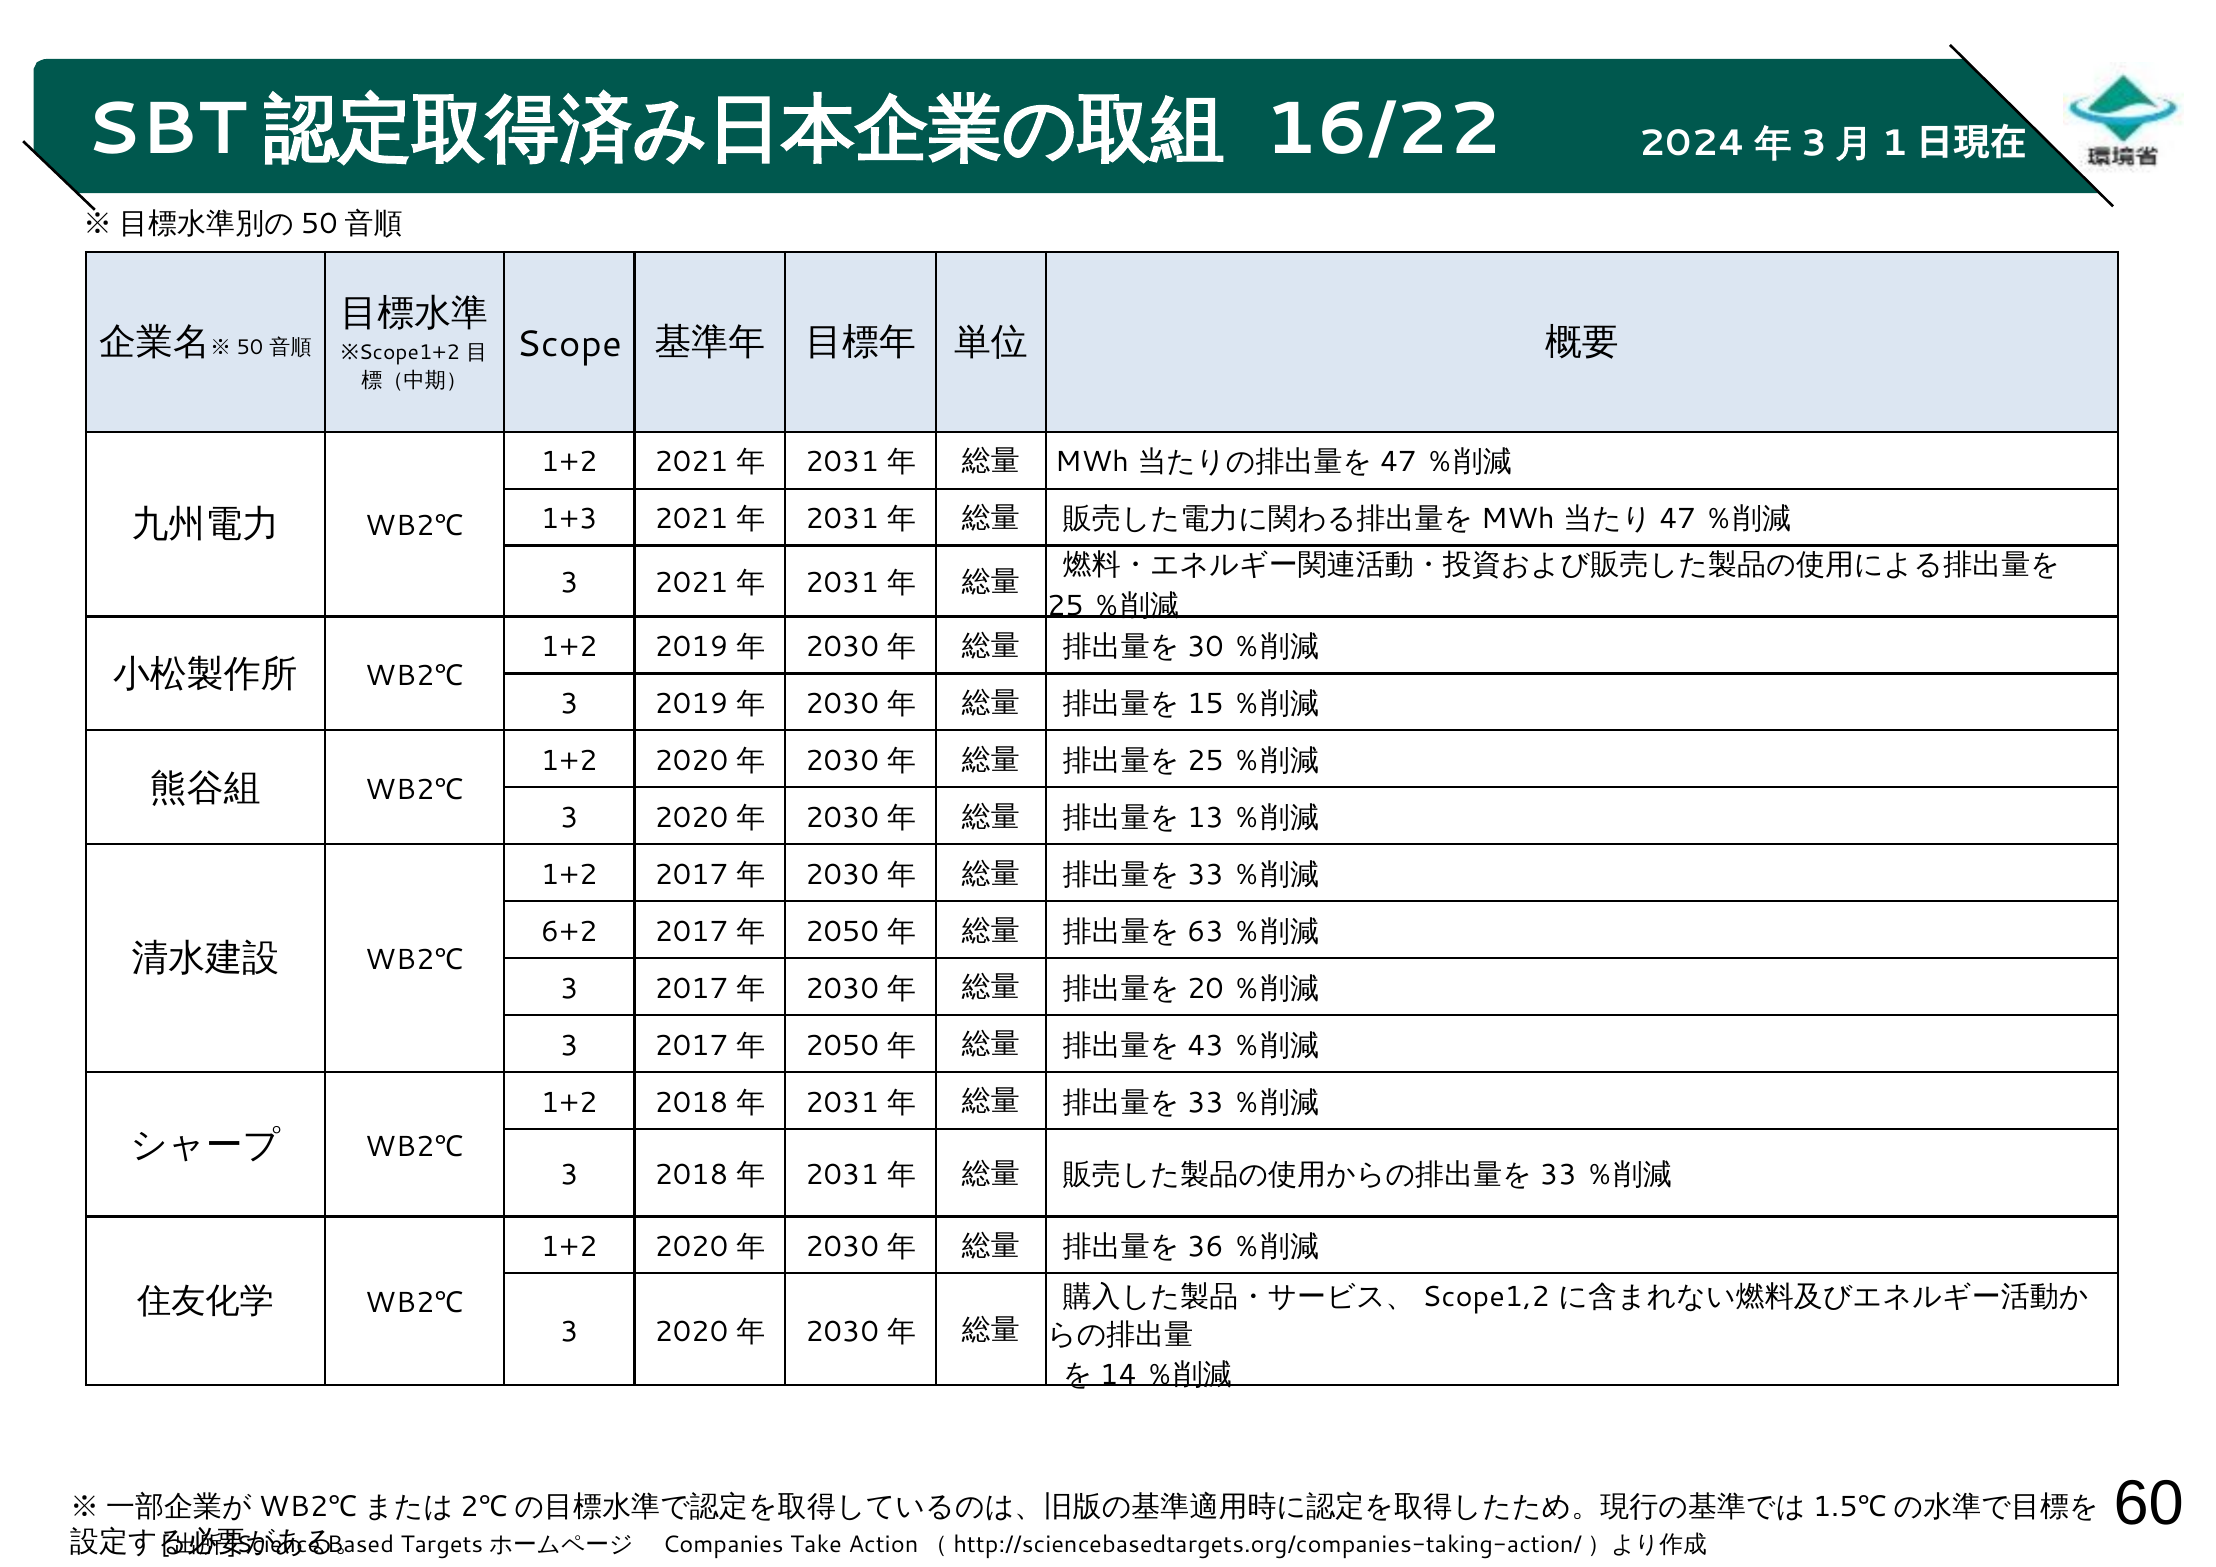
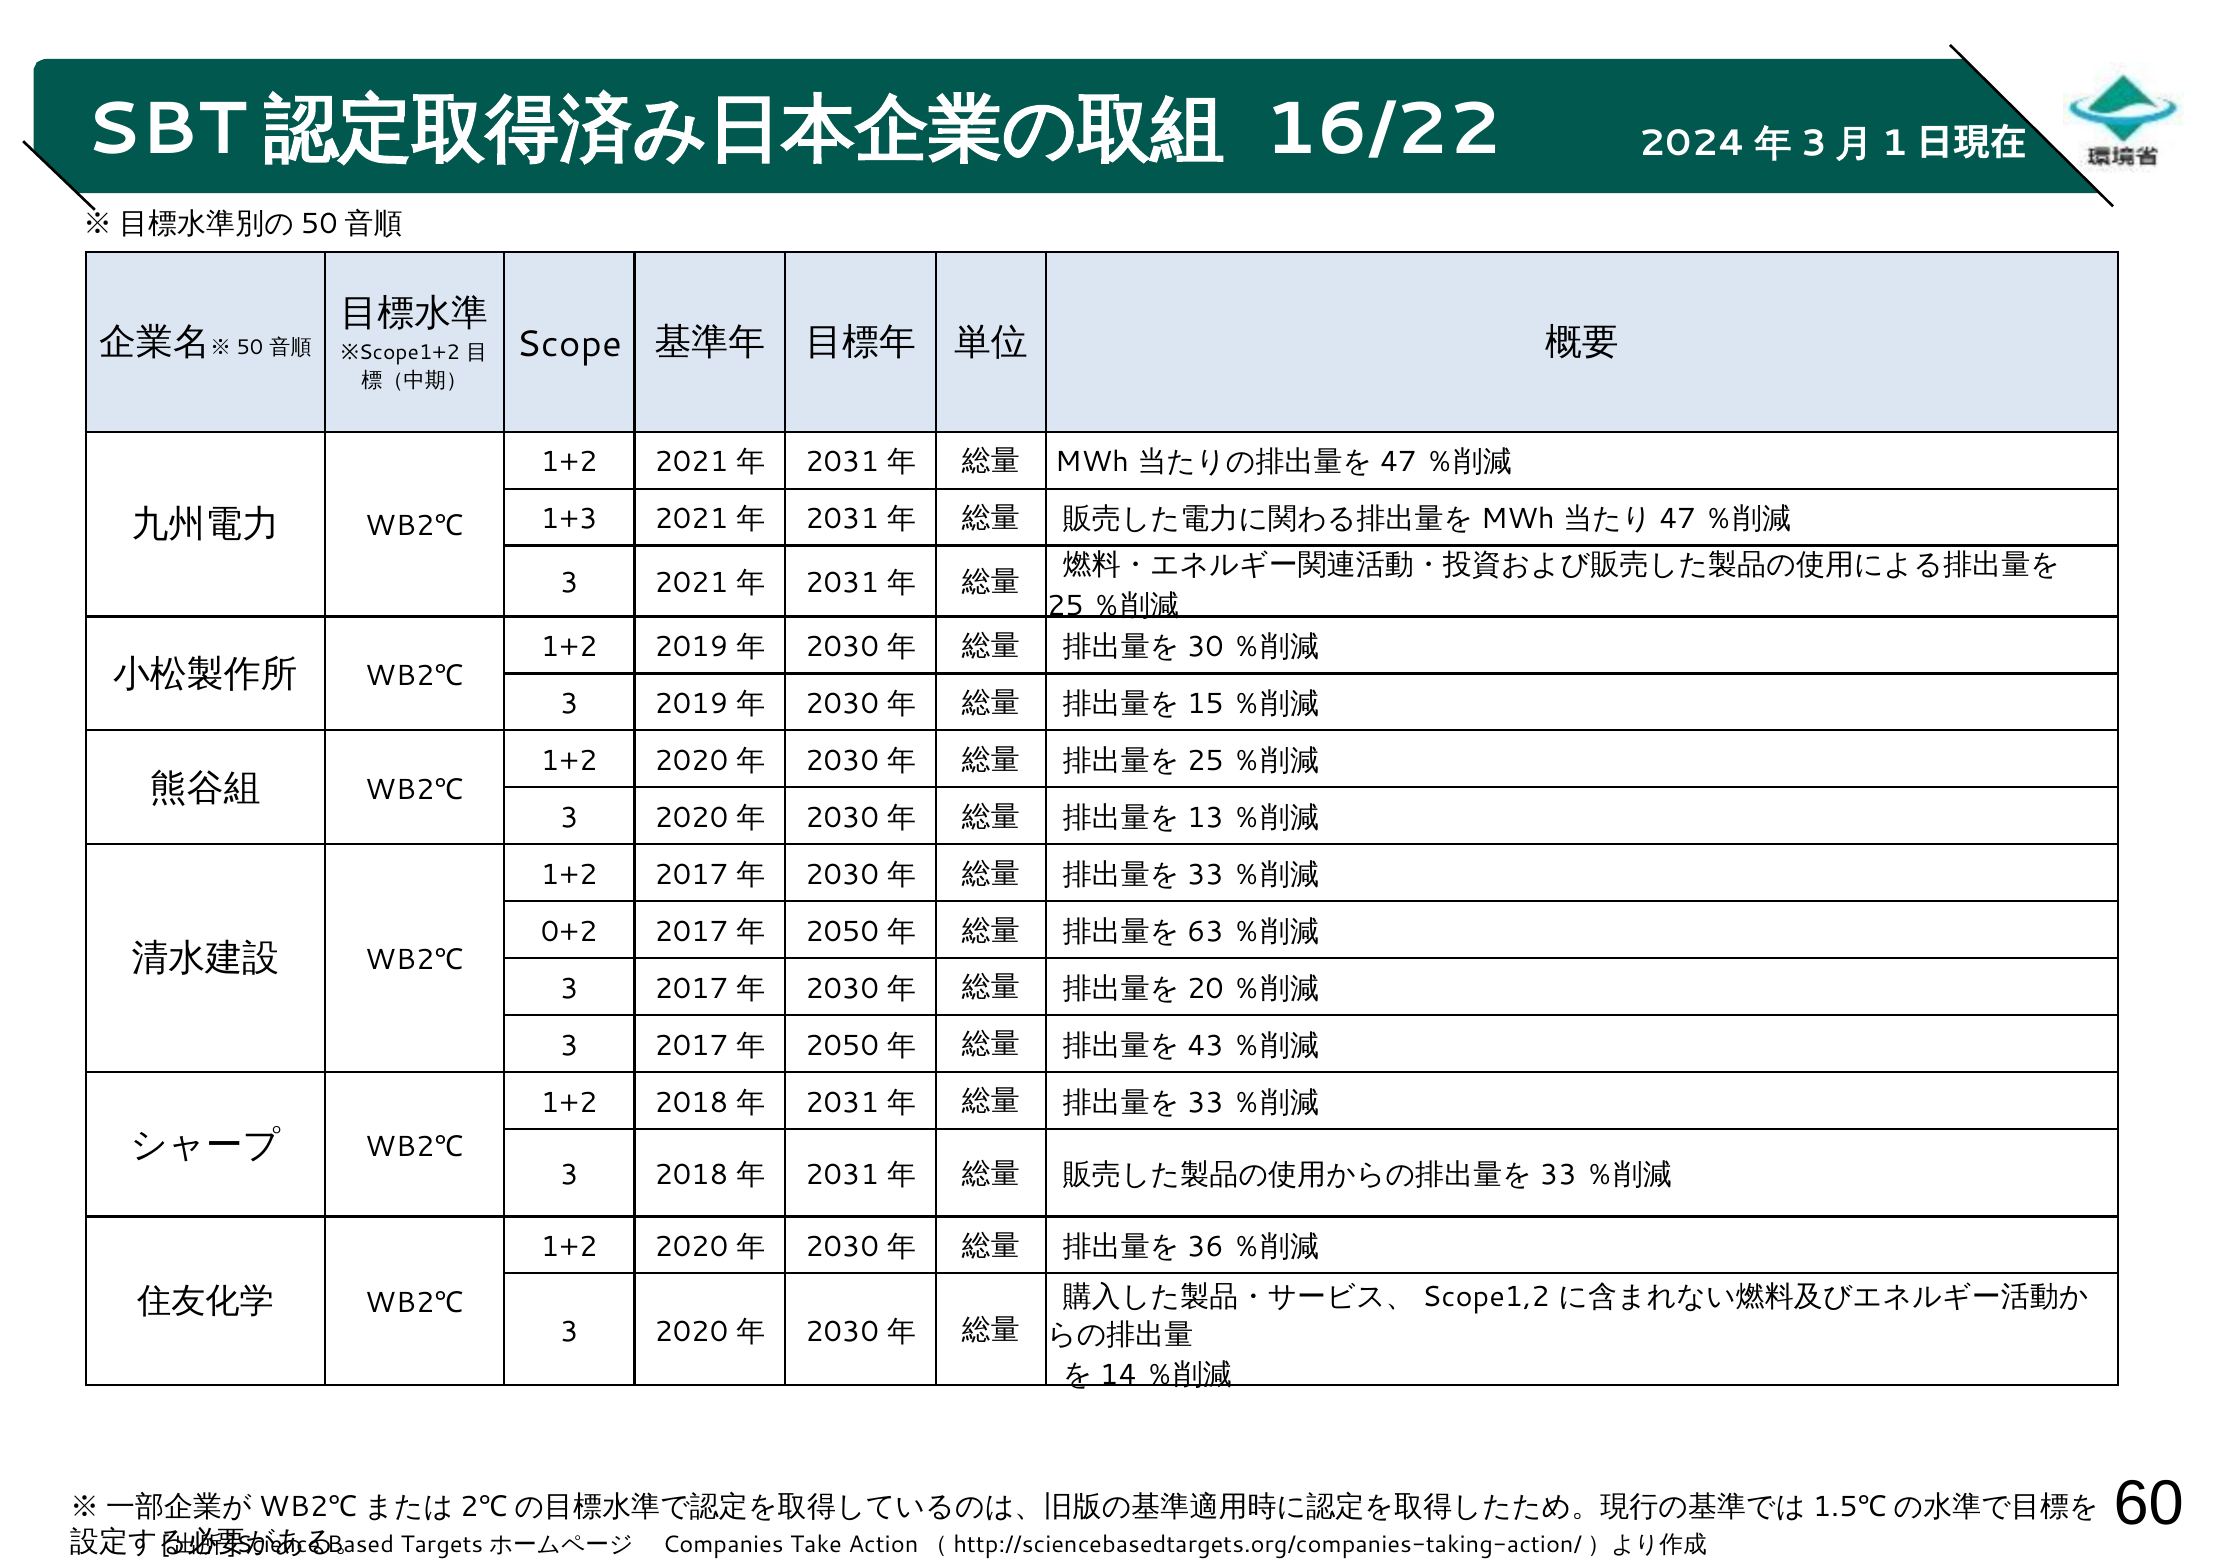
6+2: 6+2 -> 0+2
